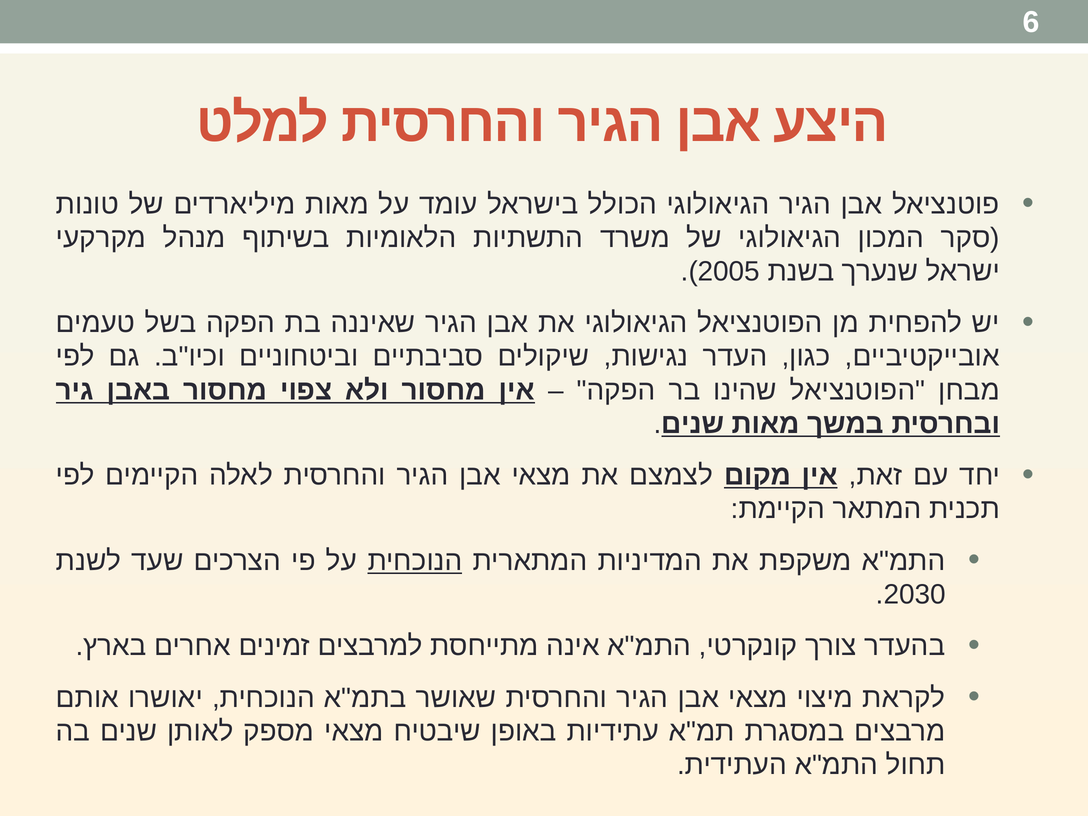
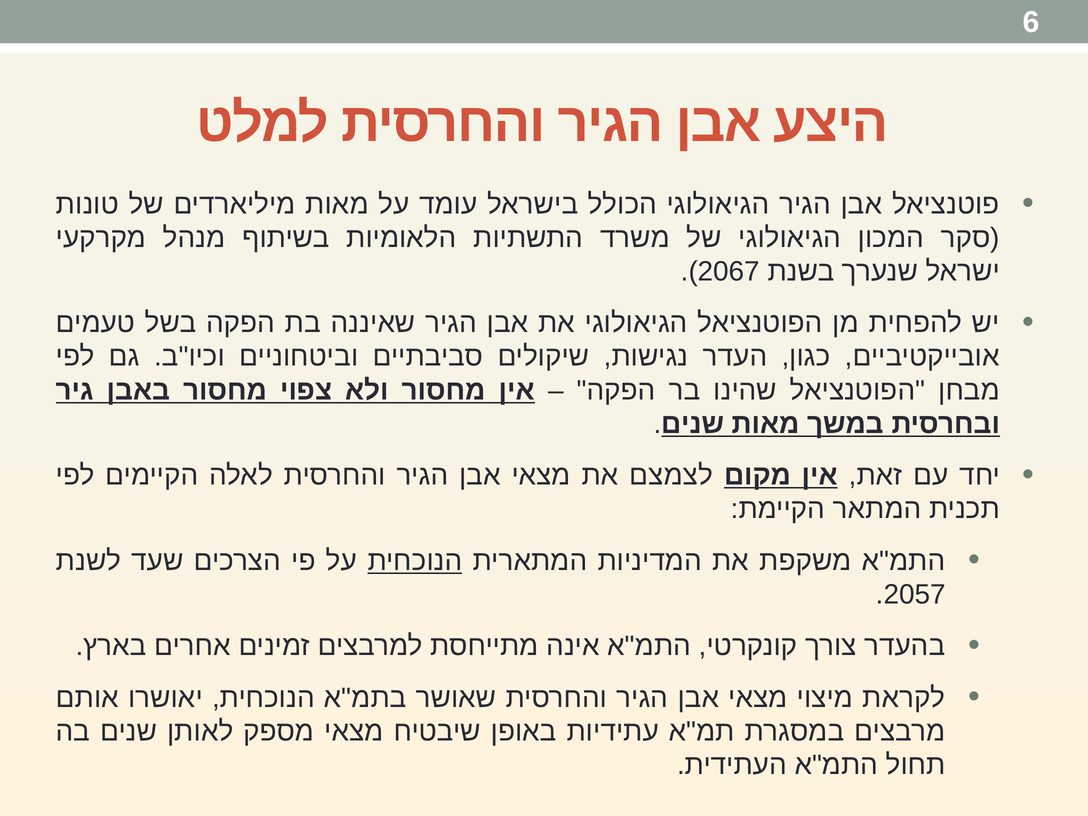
2005: 2005 -> 2067
2030: 2030 -> 2057
